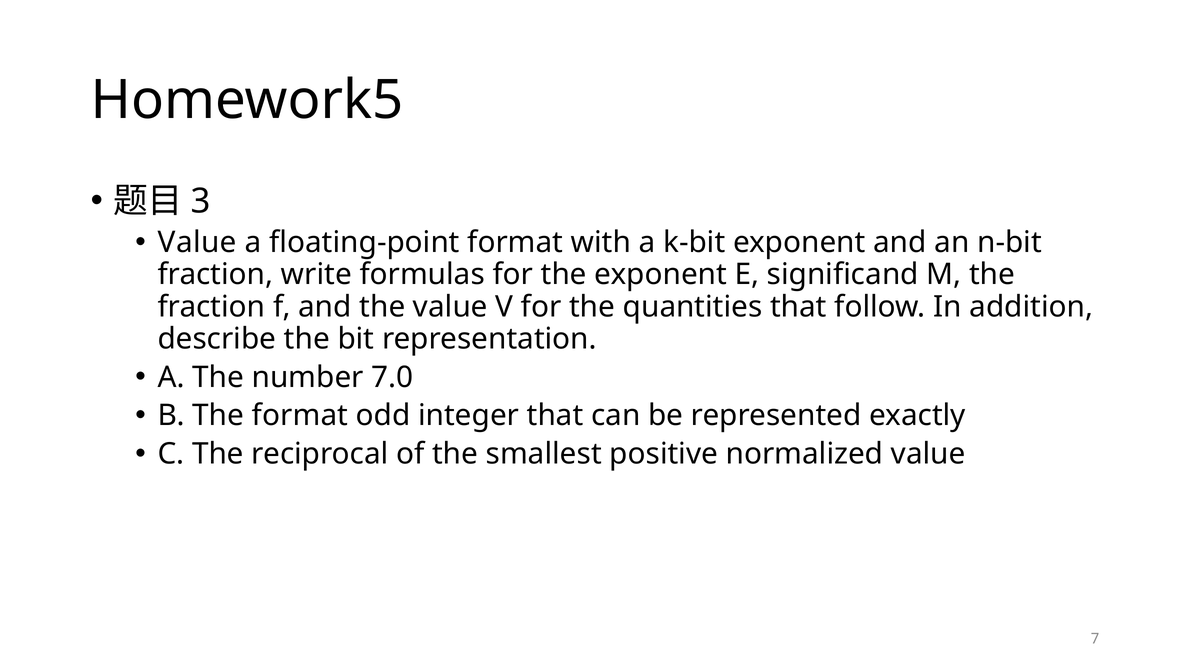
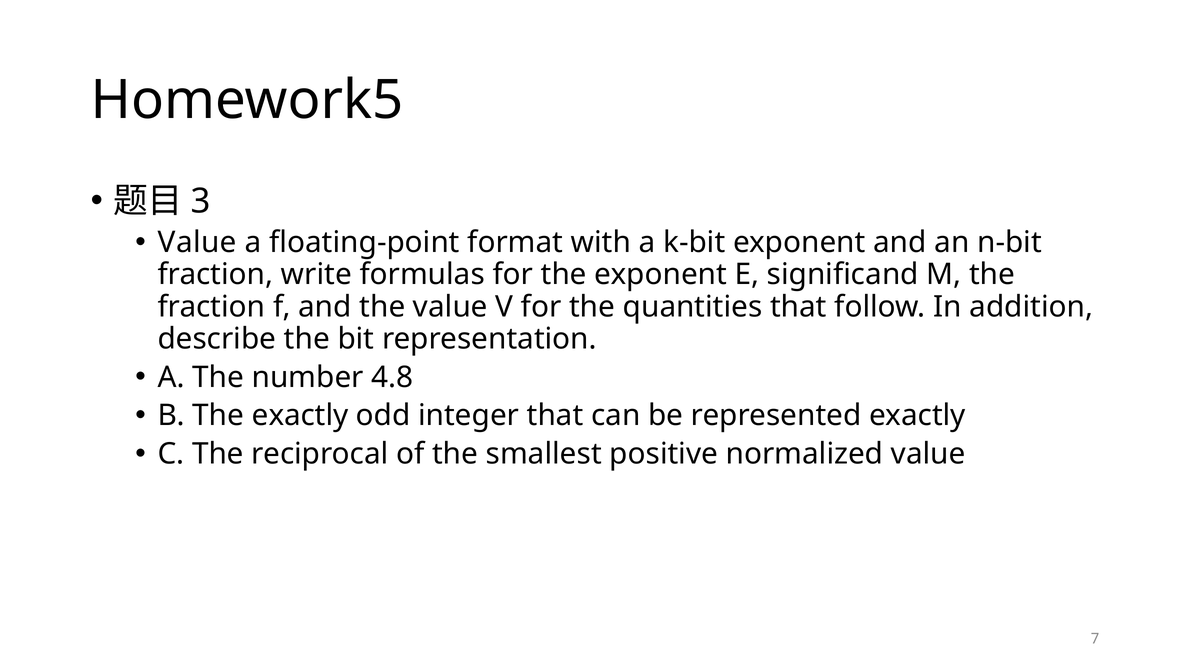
7.0: 7.0 -> 4.8
The format: format -> exactly
